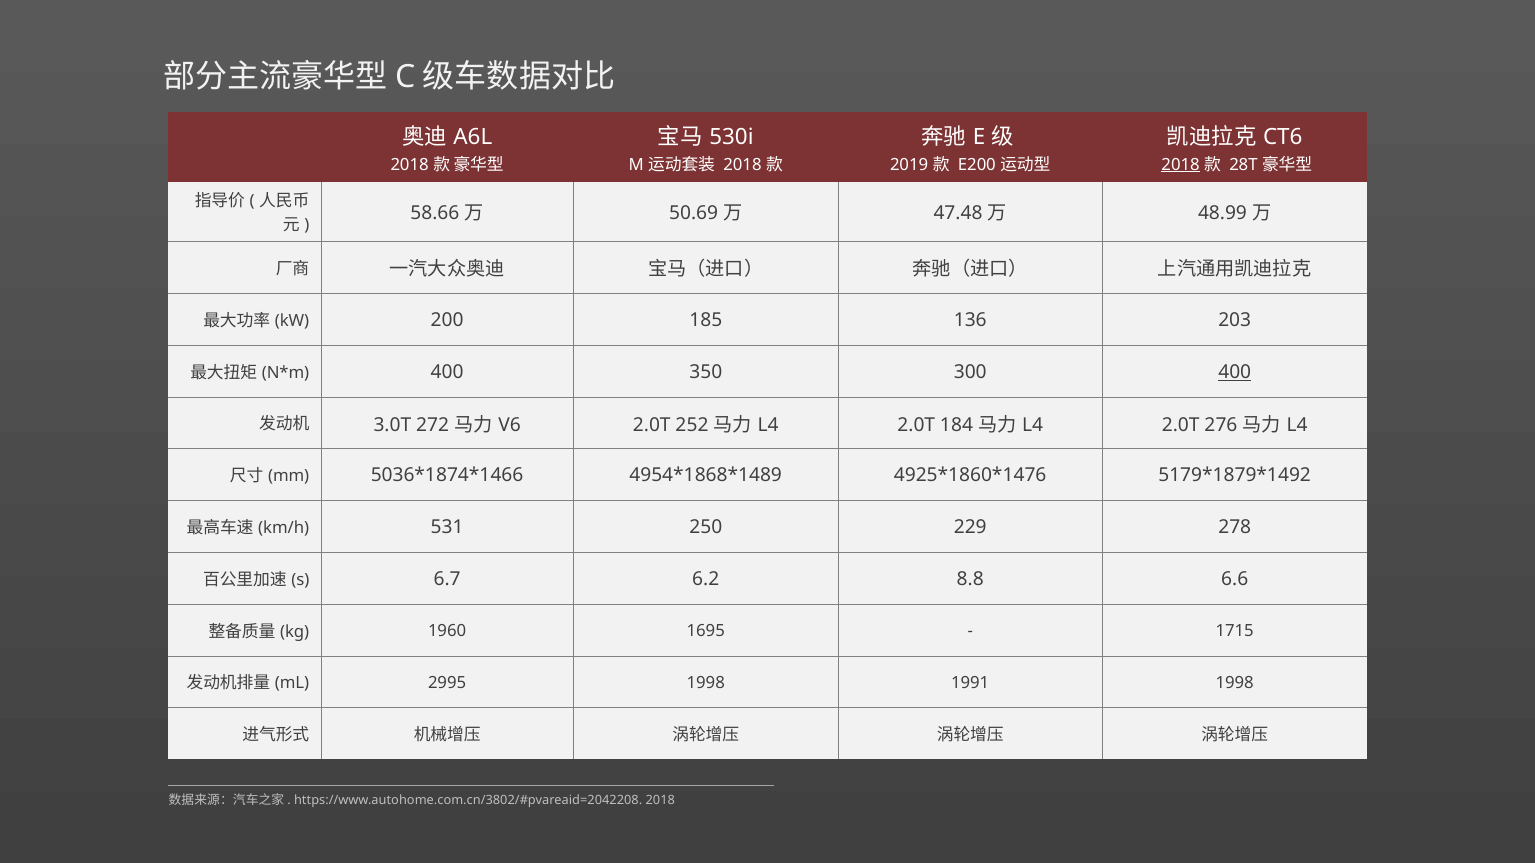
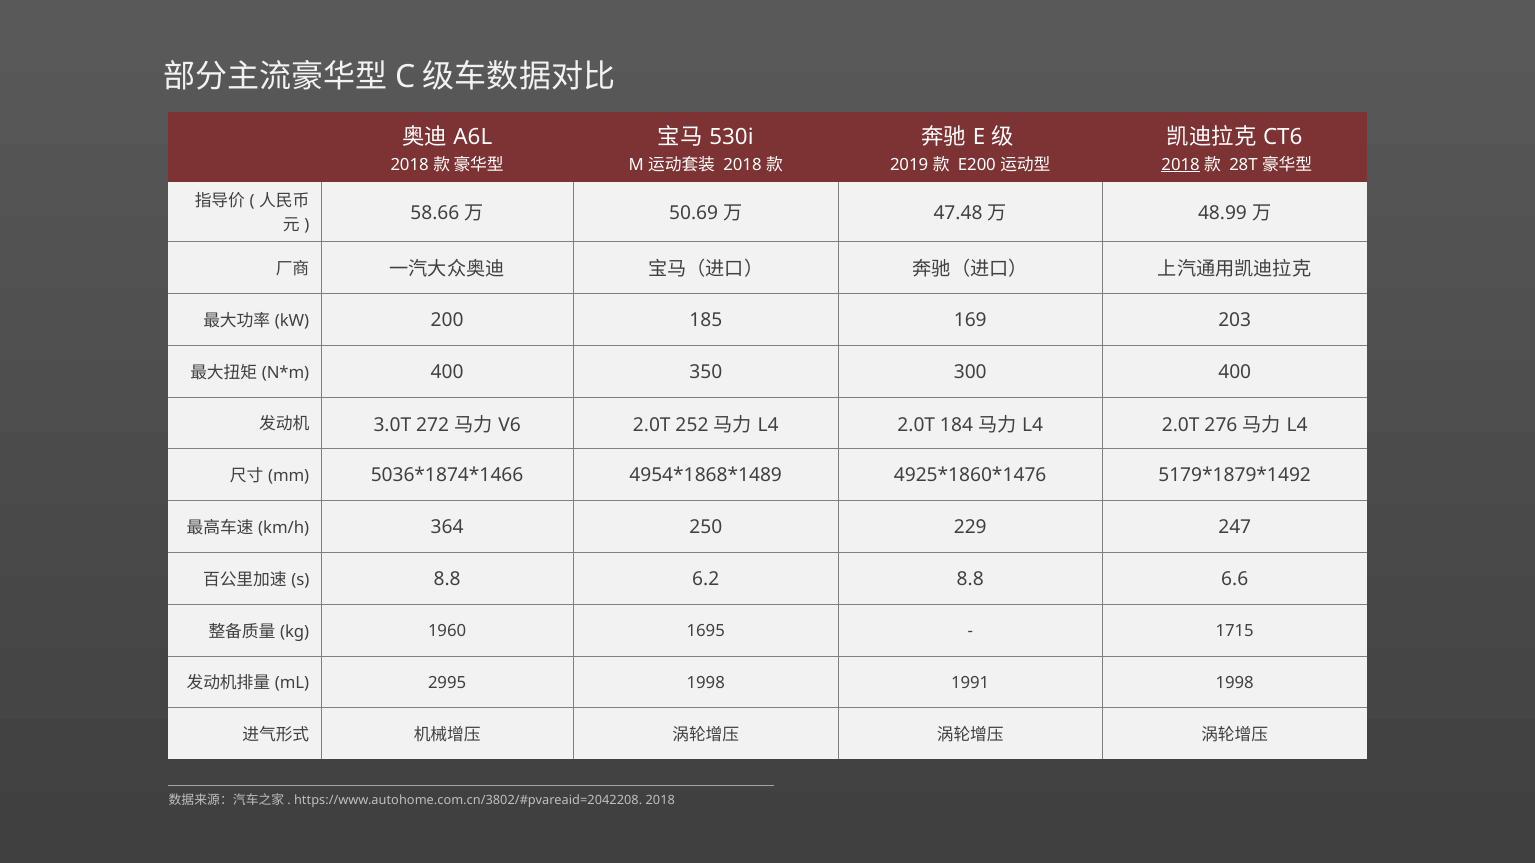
136: 136 -> 169
400 at (1235, 372) underline: present -> none
531: 531 -> 364
278: 278 -> 247
6.7 at (447, 579): 6.7 -> 8.8
